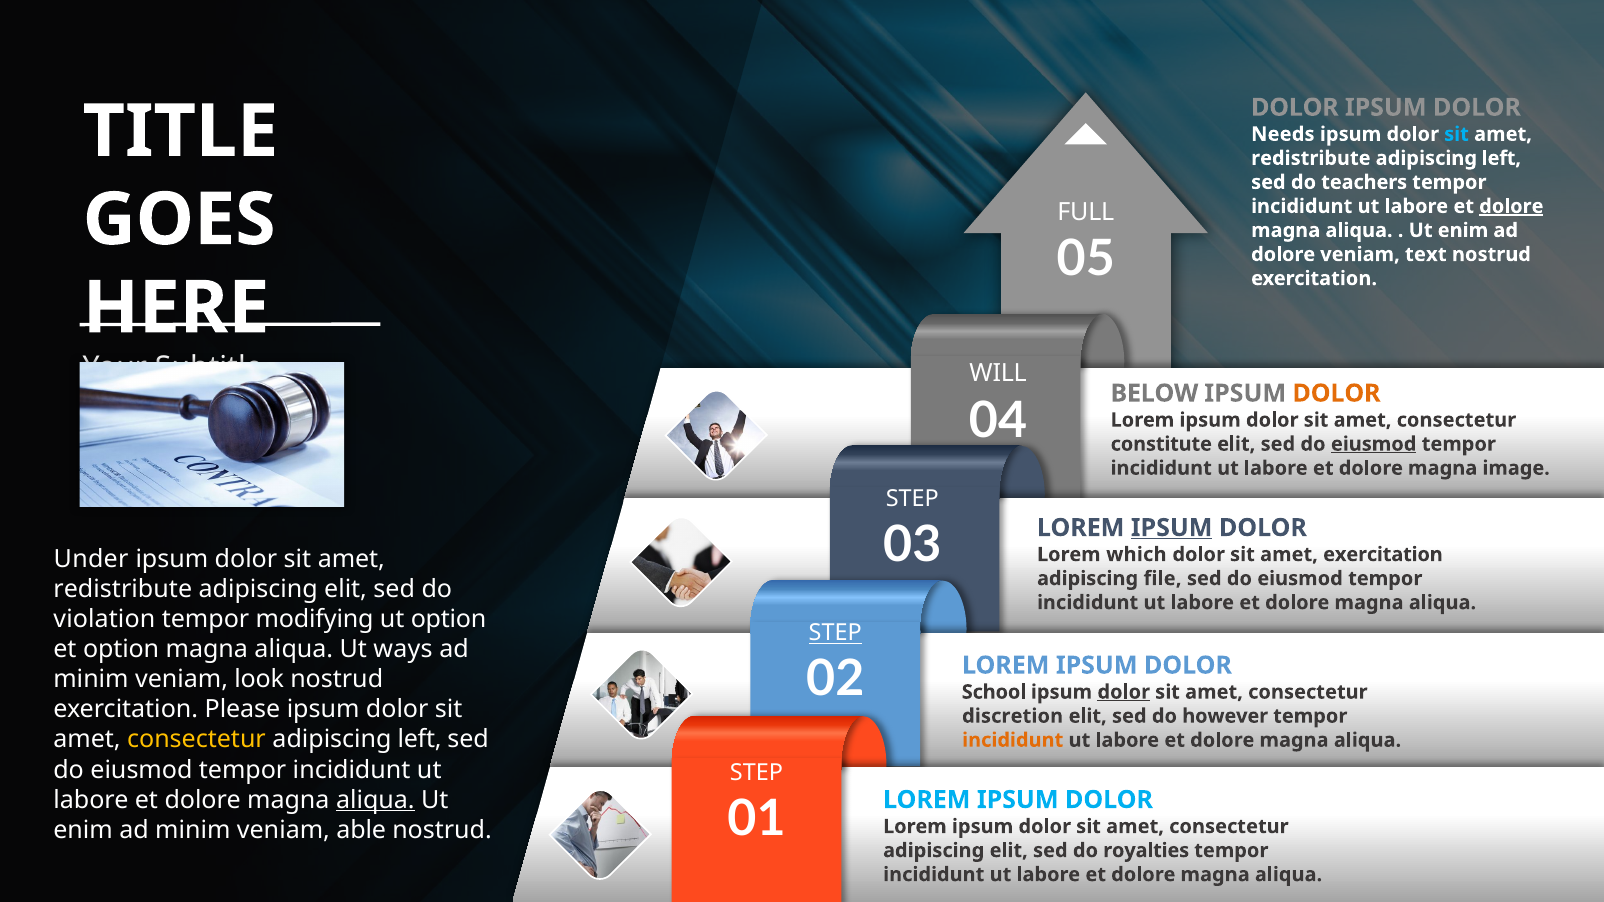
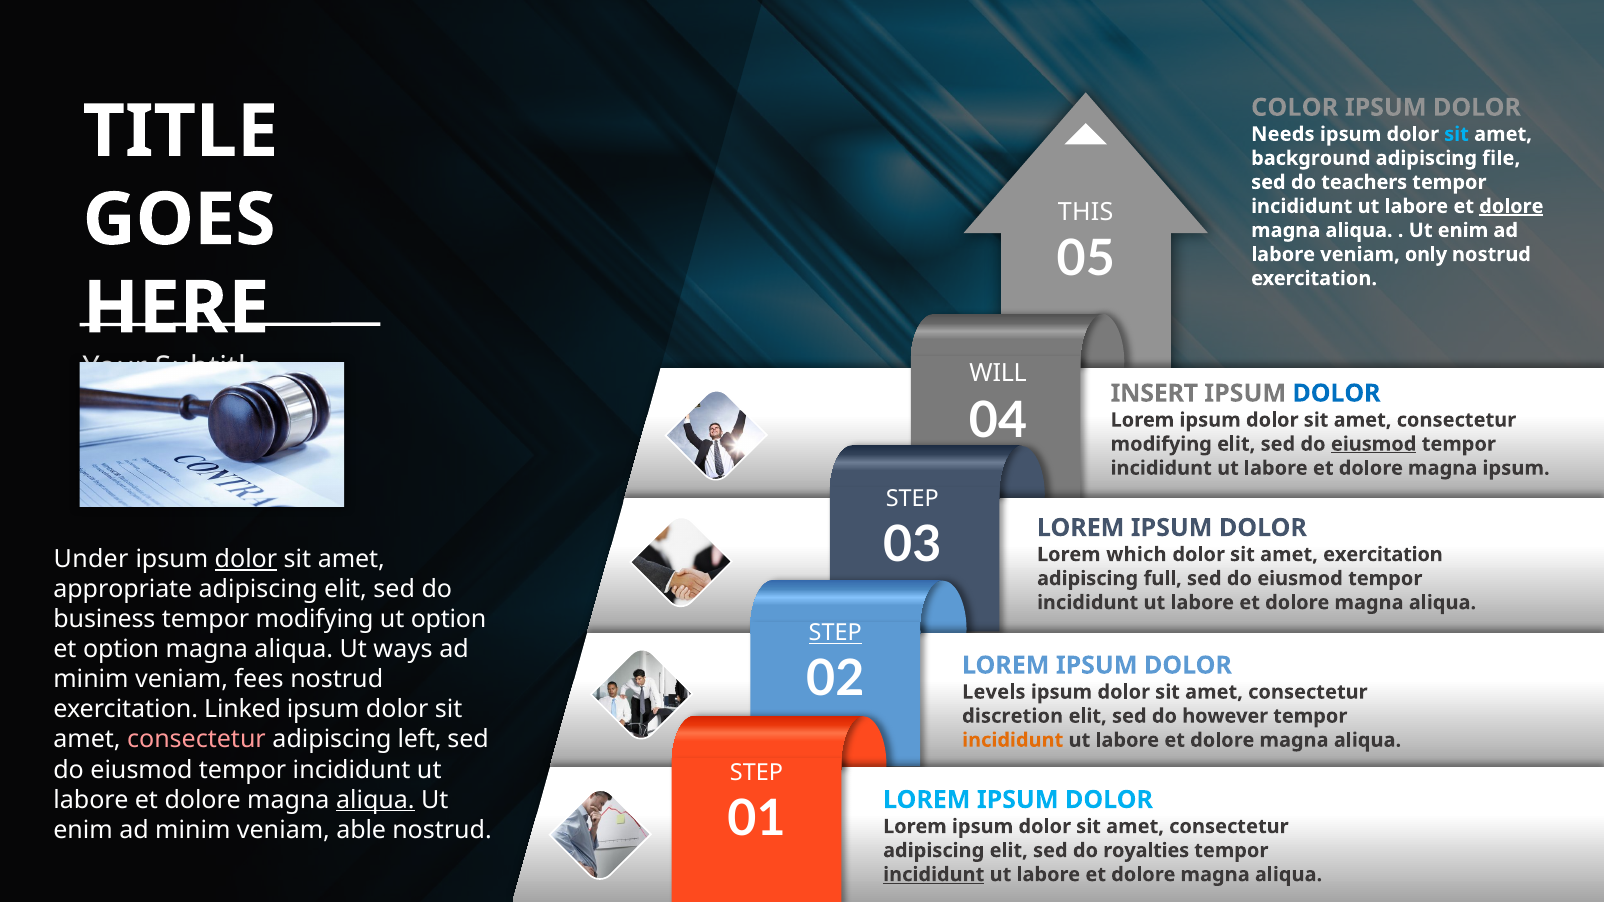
DOLOR at (1295, 107): DOLOR -> COLOR
redistribute at (1311, 158): redistribute -> background
left at (1501, 158): left -> file
FULL: FULL -> THIS
dolore at (1283, 254): dolore -> labore
text: text -> only
BELOW: BELOW -> INSERT
DOLOR at (1337, 393) colour: orange -> blue
constitute at (1161, 444): constitute -> modifying
magna image: image -> ipsum
IPSUM at (1172, 528) underline: present -> none
dolor at (246, 559) underline: none -> present
file: file -> full
redistribute at (123, 590): redistribute -> appropriate
violation: violation -> business
look: look -> fees
School: School -> Levels
dolor at (1124, 692) underline: present -> none
Please: Please -> Linked
consectetur at (196, 740) colour: yellow -> pink
incididunt at (934, 875) underline: none -> present
